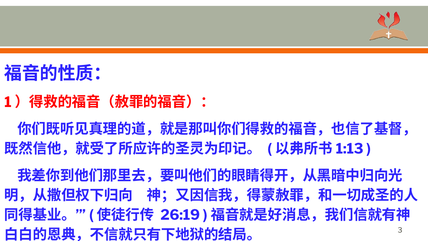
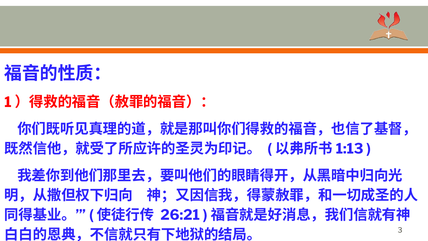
26:19: 26:19 -> 26:21
